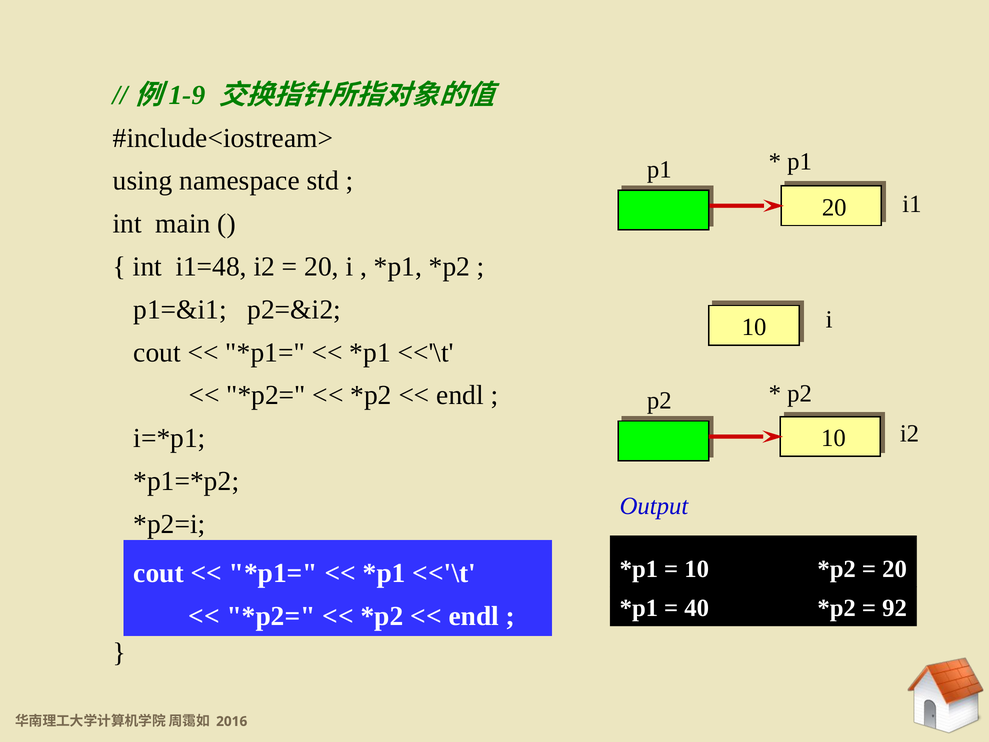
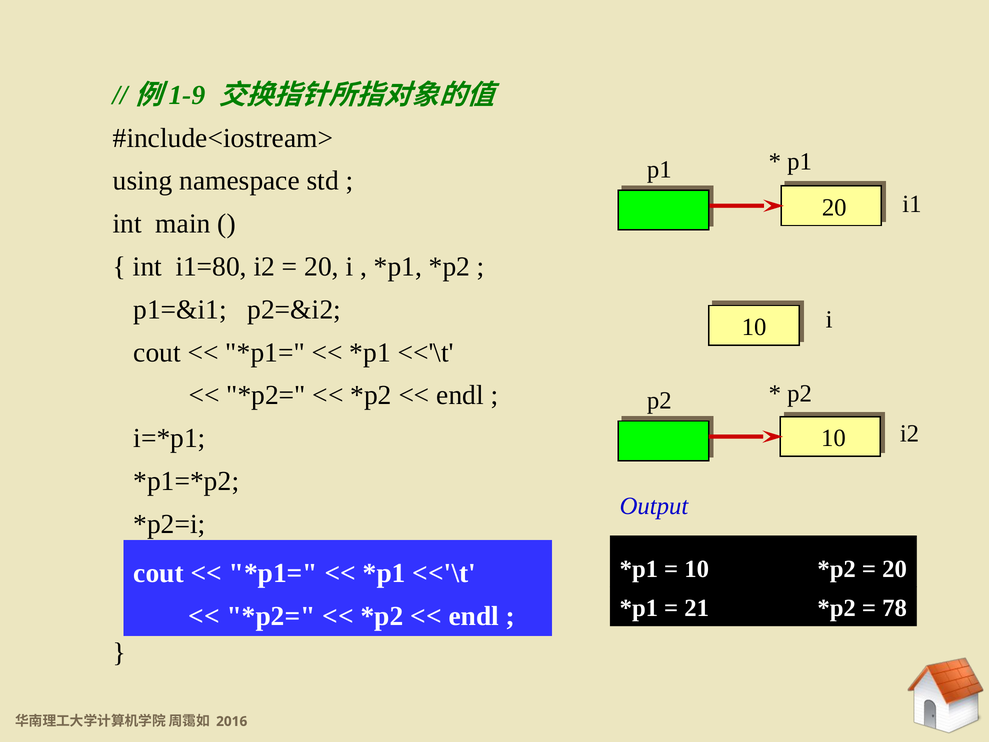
i1=48: i1=48 -> i1=80
40: 40 -> 21
92: 92 -> 78
